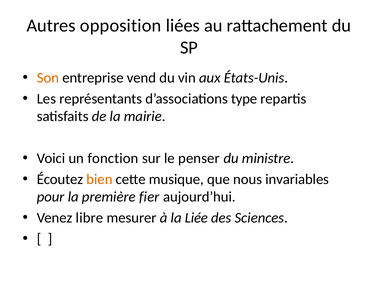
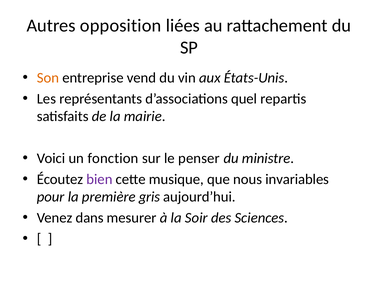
type: type -> quel
bien colour: orange -> purple
fier: fier -> gris
libre: libre -> dans
Liée: Liée -> Soir
